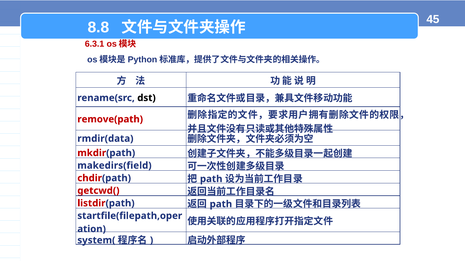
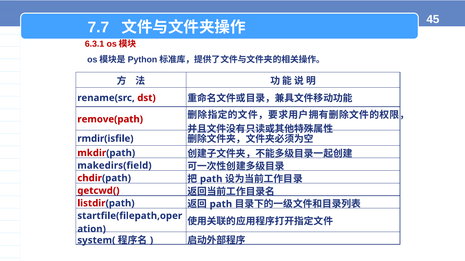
8.8: 8.8 -> 7.7
dst colour: black -> red
rmdir(data: rmdir(data -> rmdir(isfile
